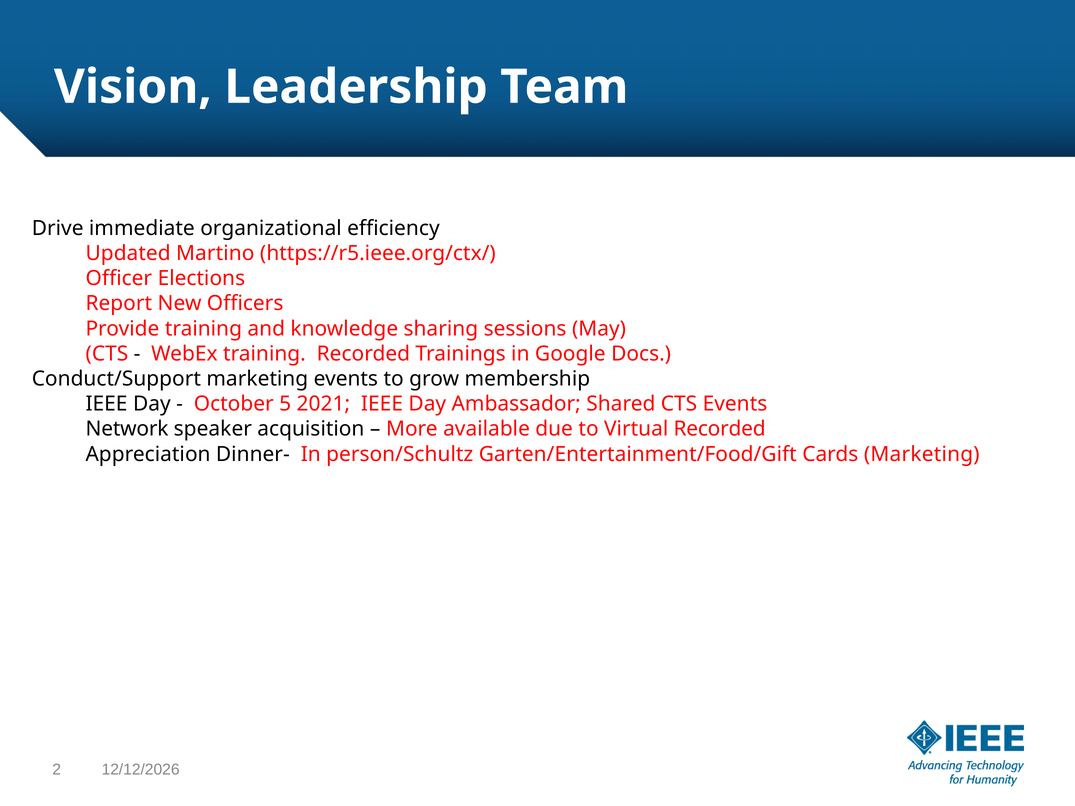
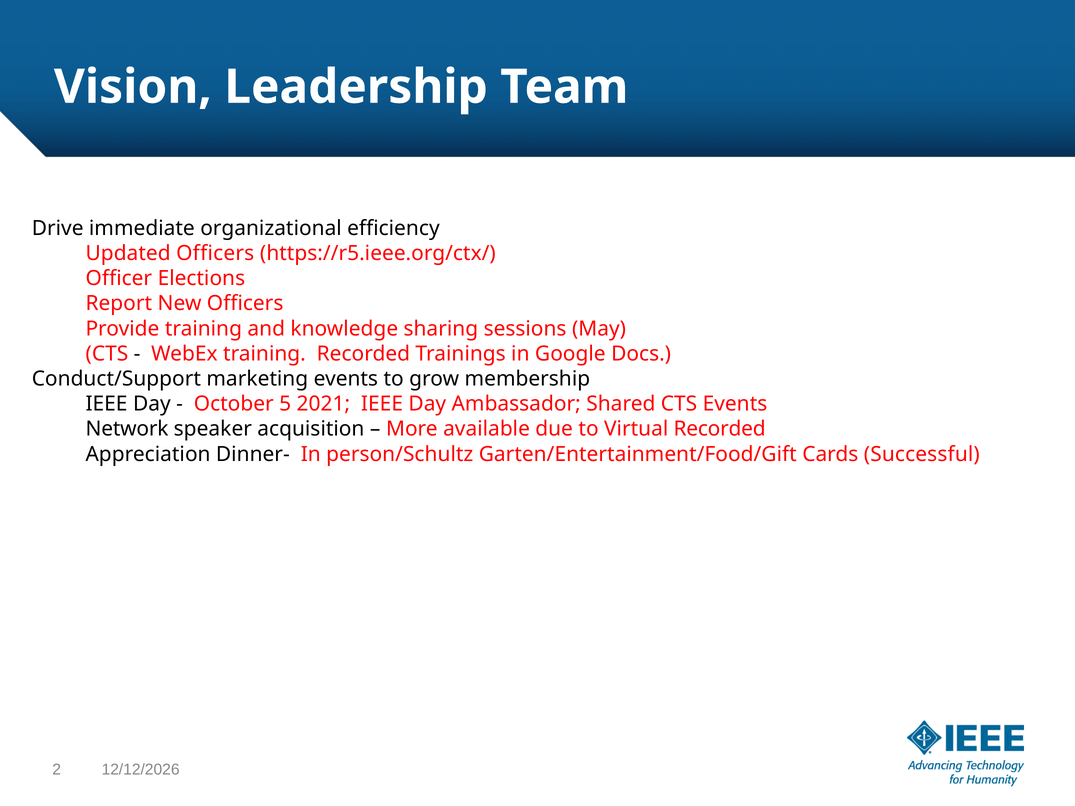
Updated Martino: Martino -> Officers
Cards Marketing: Marketing -> Successful
